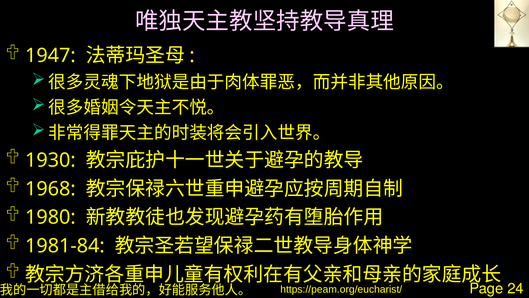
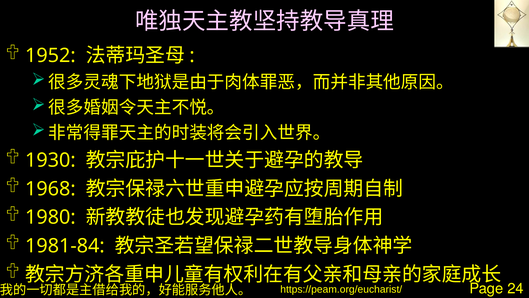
1947: 1947 -> 1952
